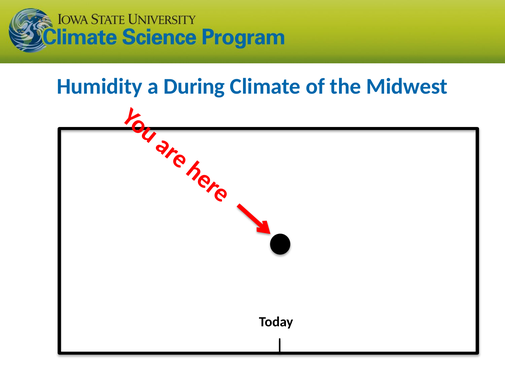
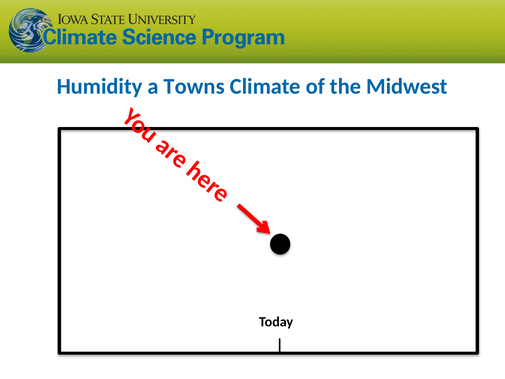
During: During -> Towns
